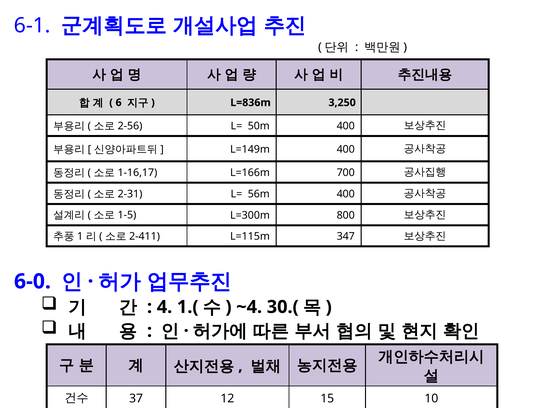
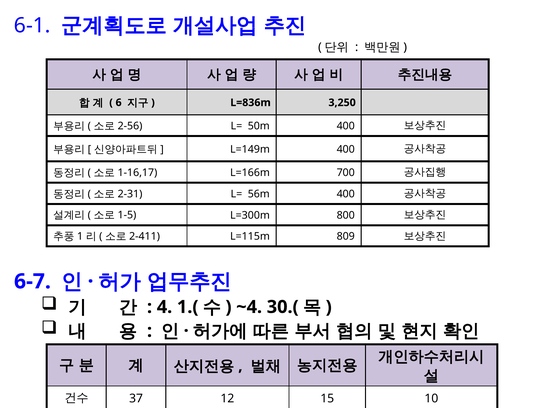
347: 347 -> 809
6-0: 6-0 -> 6-7
